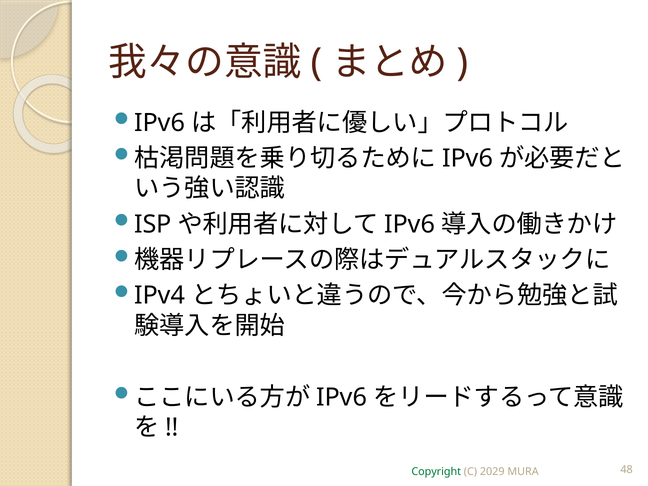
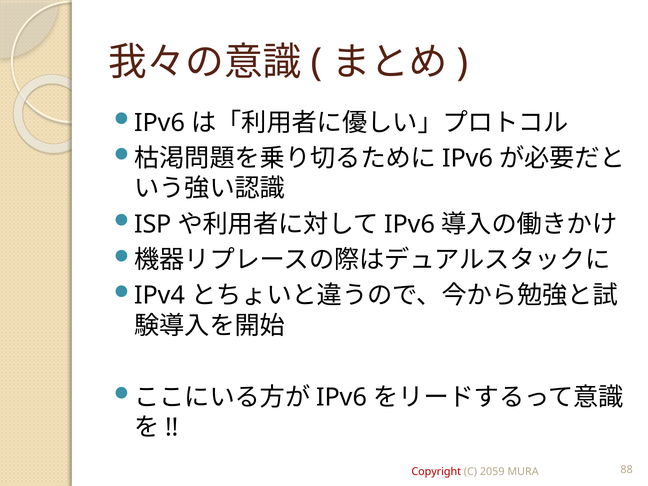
Copyright colour: green -> red
2029: 2029 -> 2059
48: 48 -> 88
